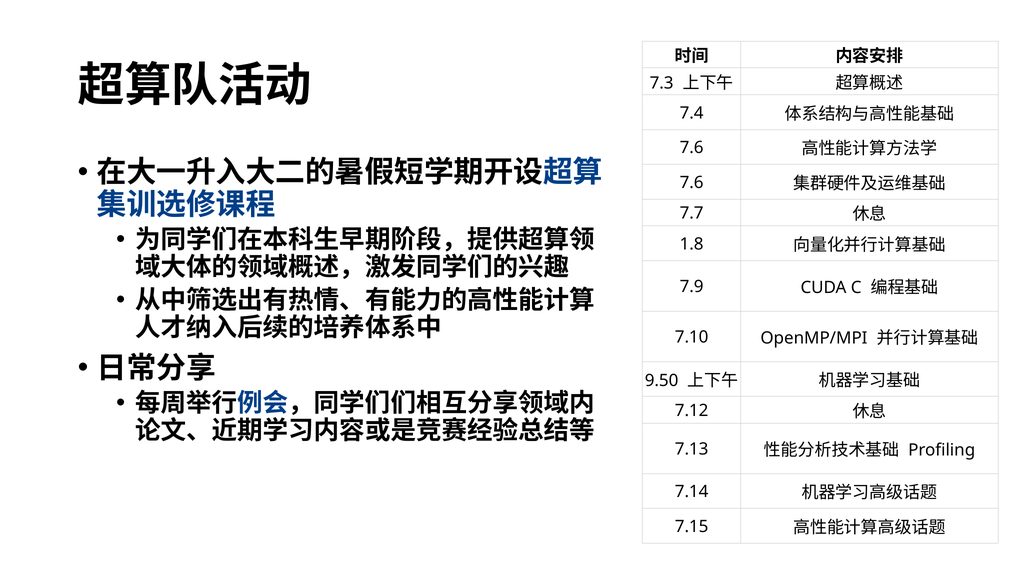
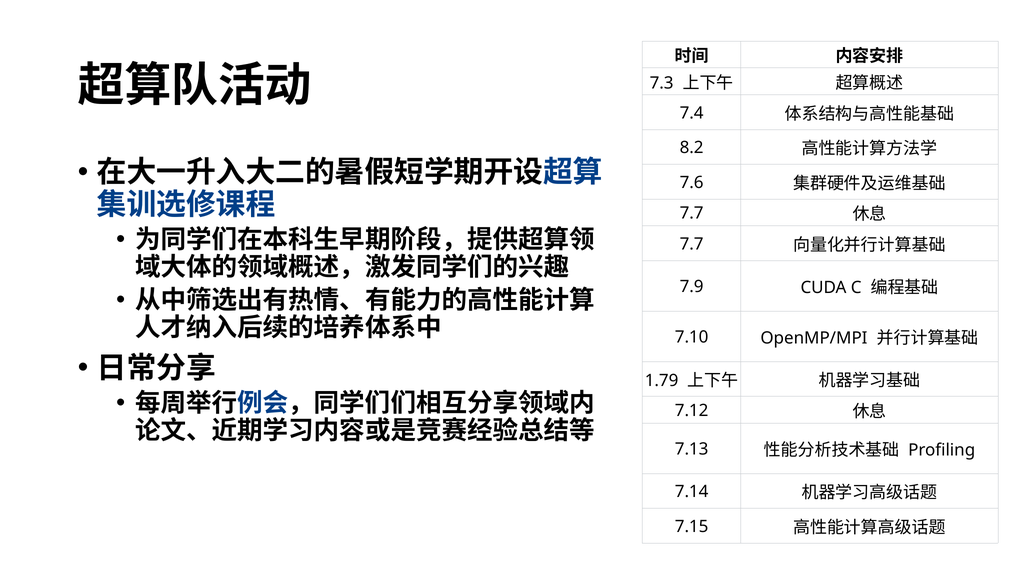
7.6 at (692, 148): 7.6 -> 8.2
1.8 at (692, 244): 1.8 -> 7.7
9.50: 9.50 -> 1.79
